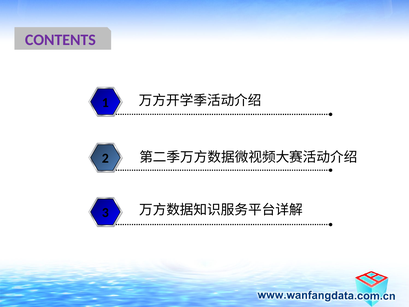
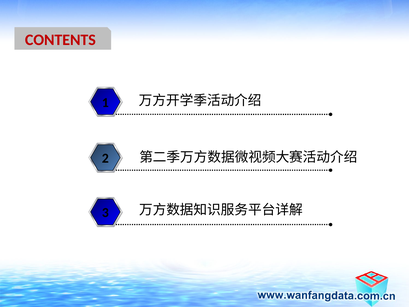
CONTENTS colour: purple -> red
